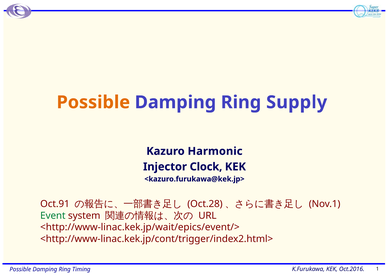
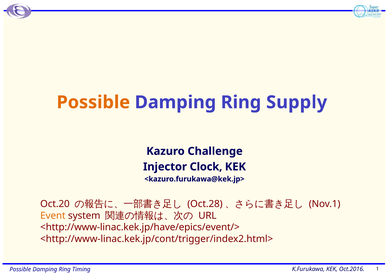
Harmonic: Harmonic -> Challenge
Oct.91: Oct.91 -> Oct.20
Event colour: green -> orange
<http://www-linac.kek.jp/wait/epics/event/>: <http://www-linac.kek.jp/wait/epics/event/> -> <http://www-linac.kek.jp/have/epics/event/>
